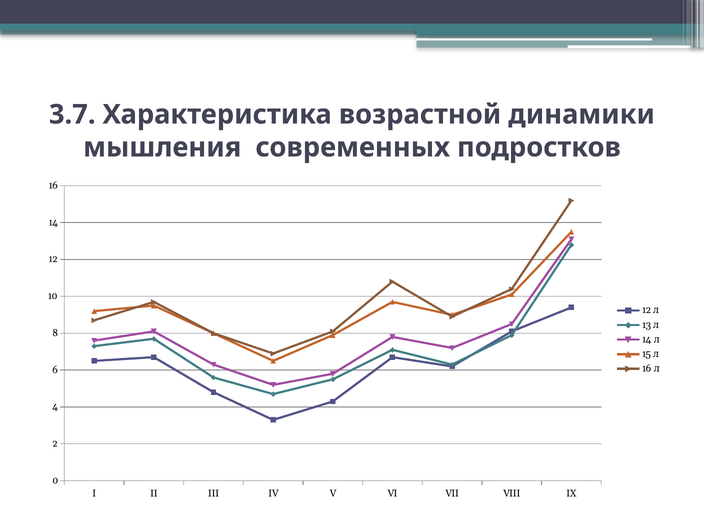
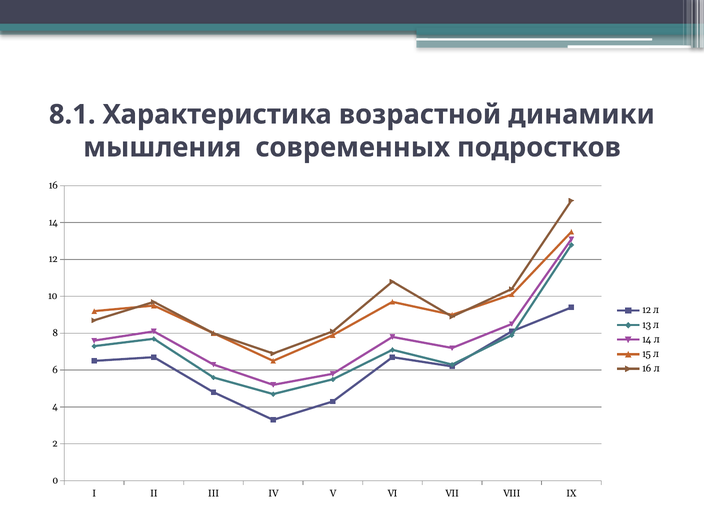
3.7: 3.7 -> 8.1
